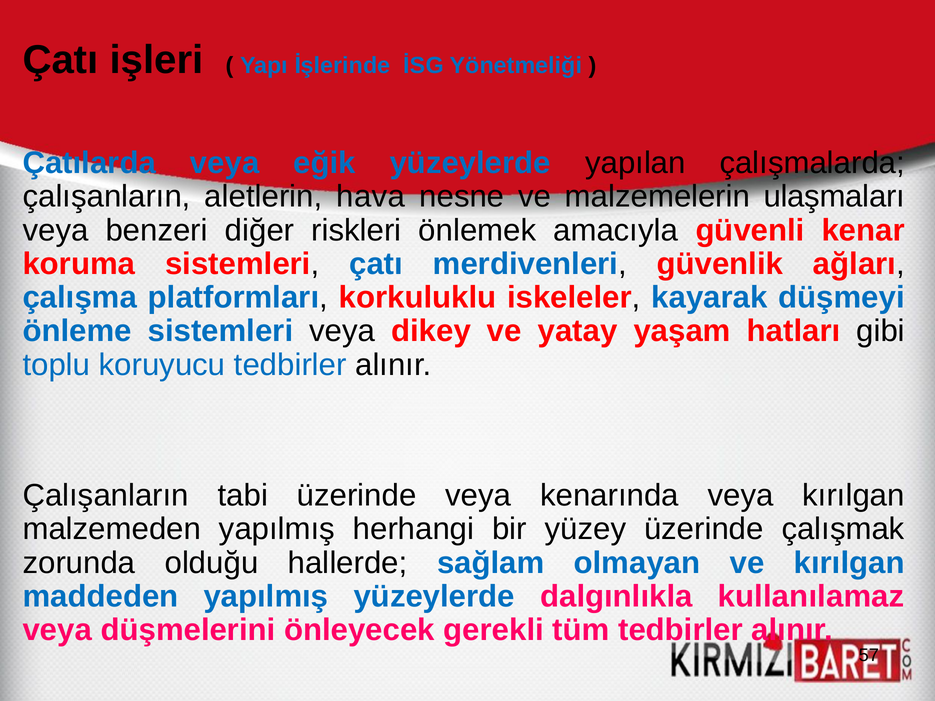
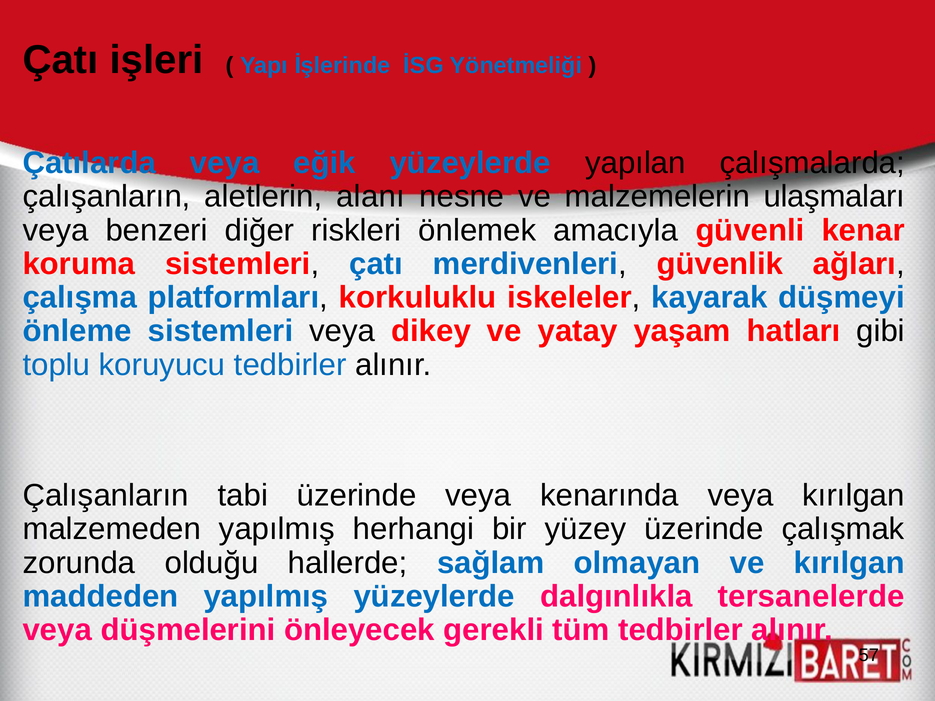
hava: hava -> alanı
kullanılamaz: kullanılamaz -> tersanelerde
